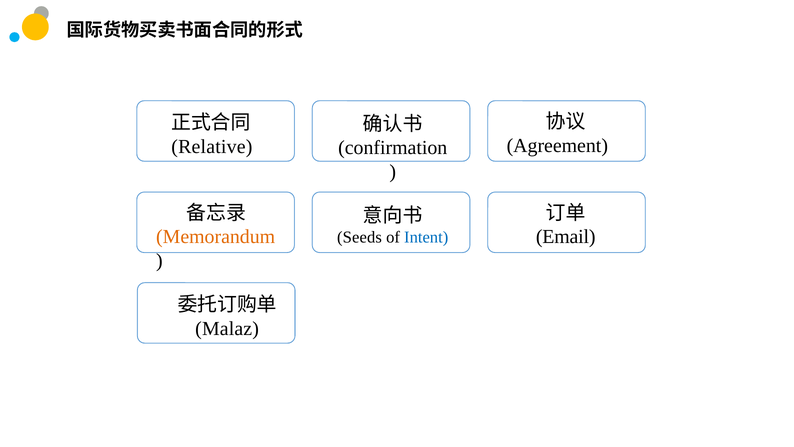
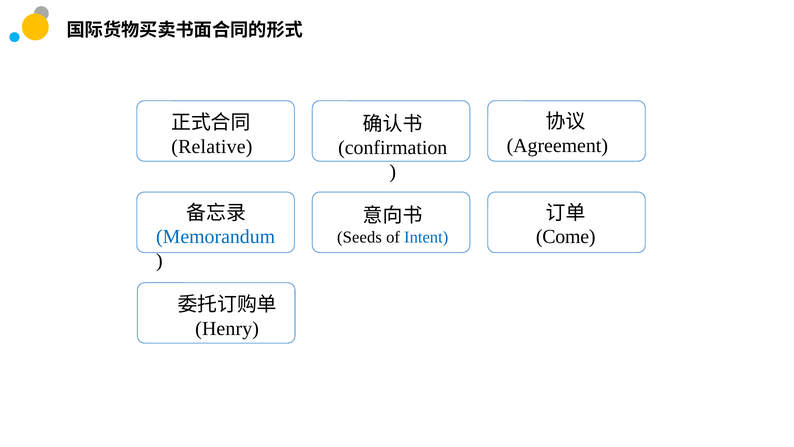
Memorandum colour: orange -> blue
Email: Email -> Come
Malaz: Malaz -> Henry
